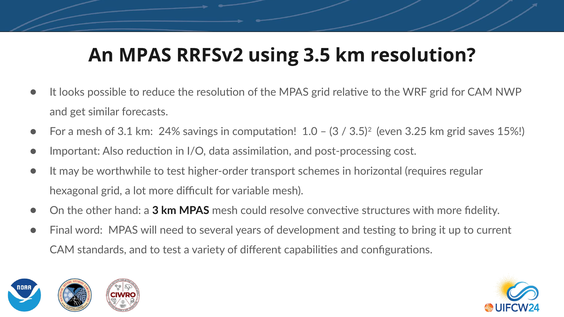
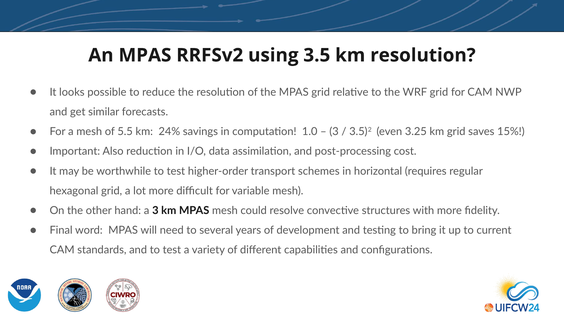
3.1: 3.1 -> 5.5
